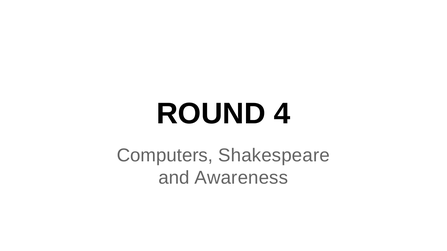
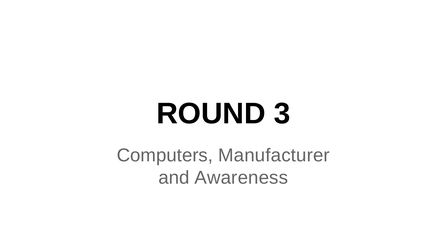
4: 4 -> 3
Shakespeare: Shakespeare -> Manufacturer
